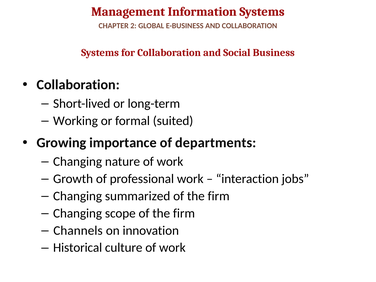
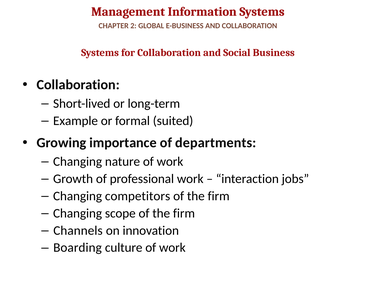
Working: Working -> Example
summarized: summarized -> competitors
Historical: Historical -> Boarding
